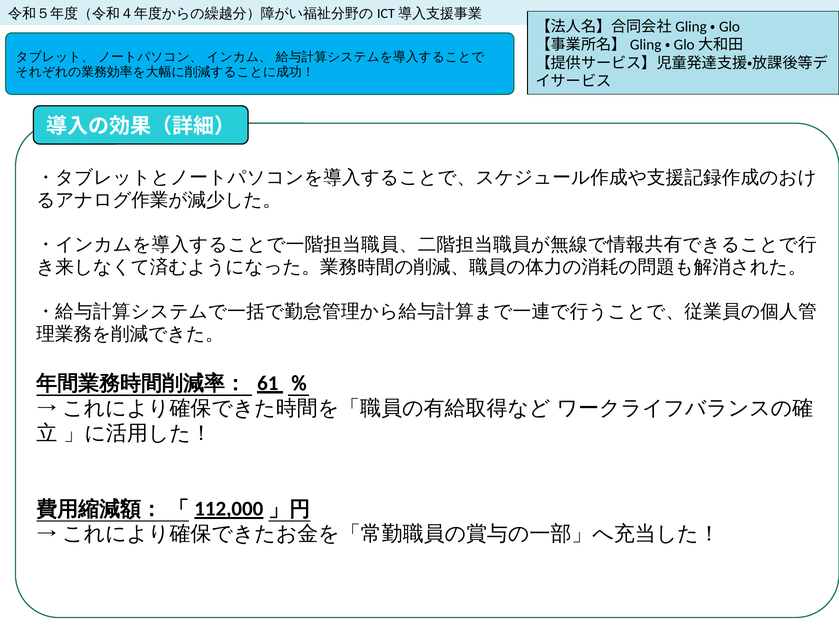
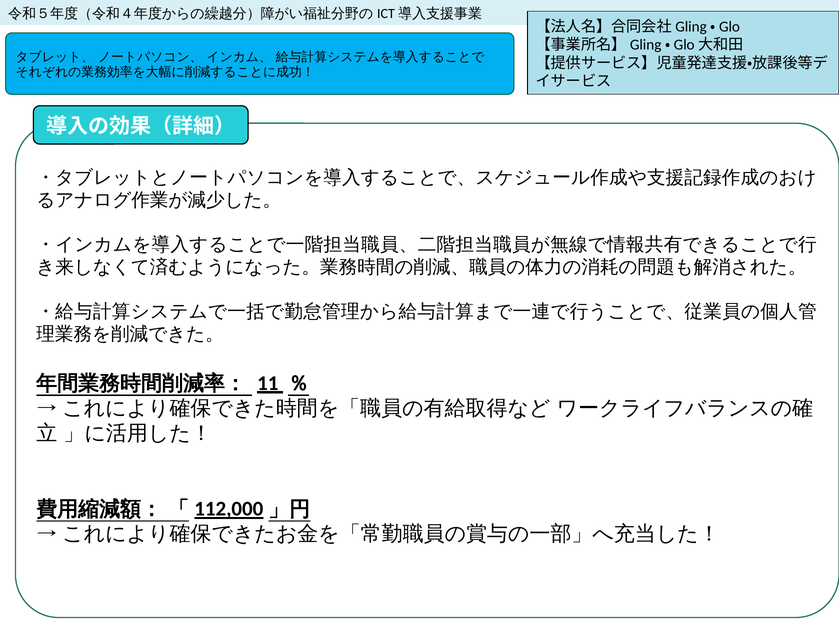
61: 61 -> 11
